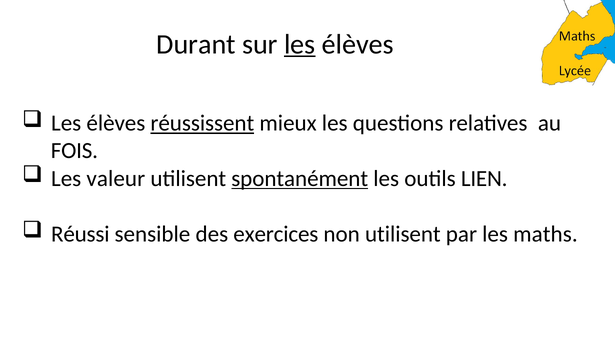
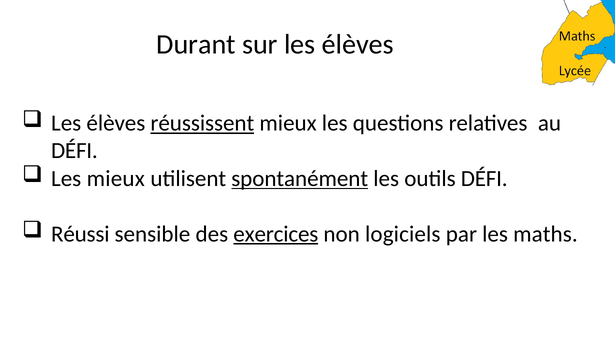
les at (300, 44) underline: present -> none
FOIS at (74, 151): FOIS -> DÉFI
Les valeur: valeur -> mieux
outils LIEN: LIEN -> DÉFI
exercices underline: none -> present
non utilisent: utilisent -> logiciels
